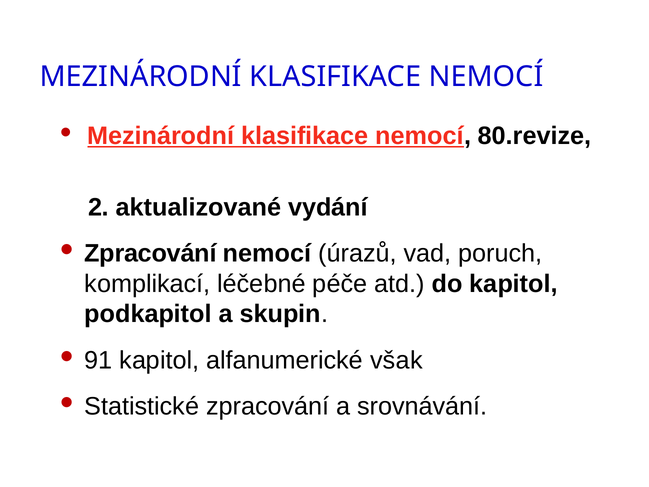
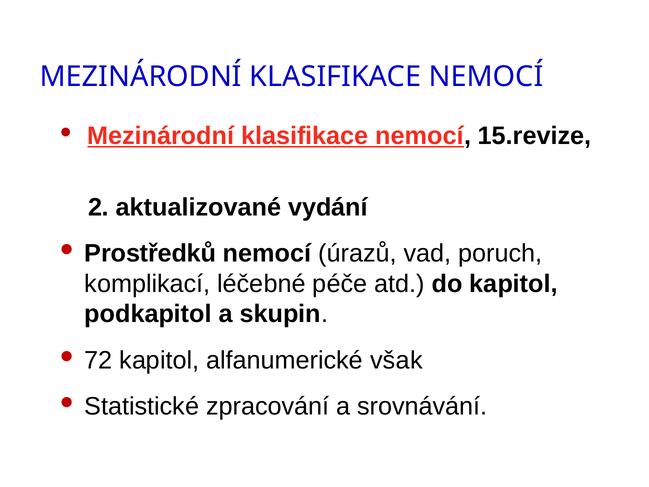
80.revize: 80.revize -> 15.revize
Zpracování at (150, 253): Zpracování -> Prostředků
91: 91 -> 72
